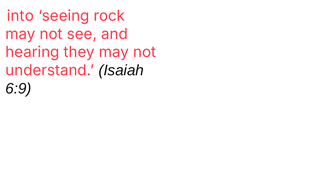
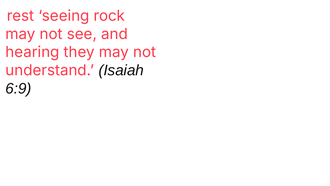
into: into -> rest
